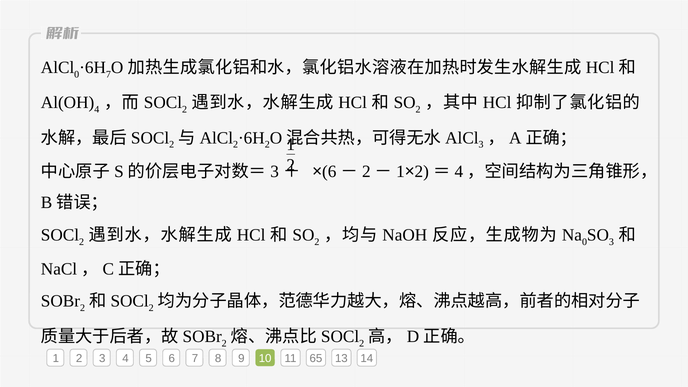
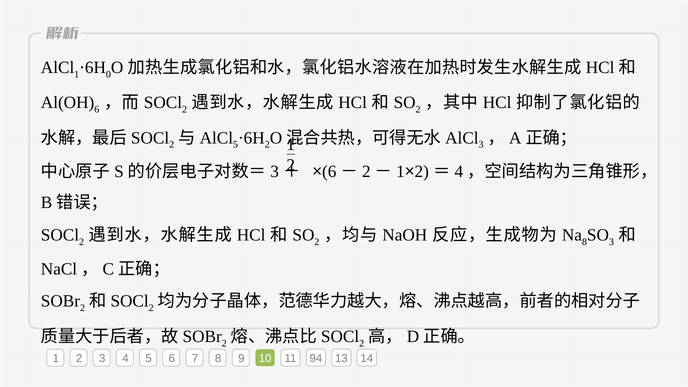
0 at (77, 74): 0 -> 1
7 at (108, 74): 7 -> 0
4 at (97, 109): 4 -> 6
2 at (236, 145): 2 -> 5
0 at (584, 242): 0 -> 8
65: 65 -> 94
